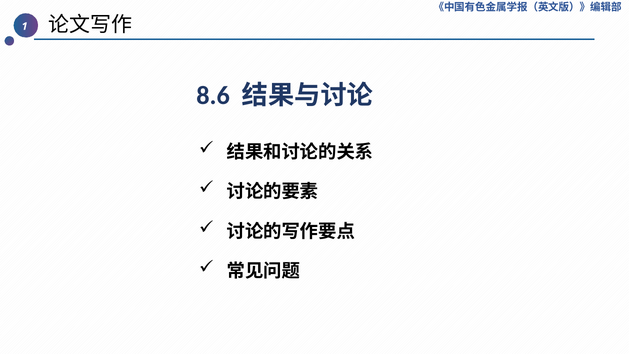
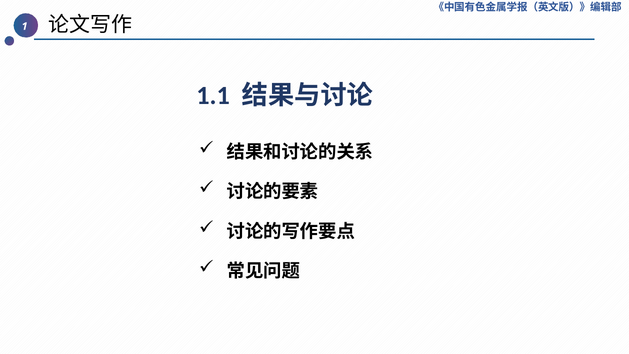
8.6: 8.6 -> 1.1
